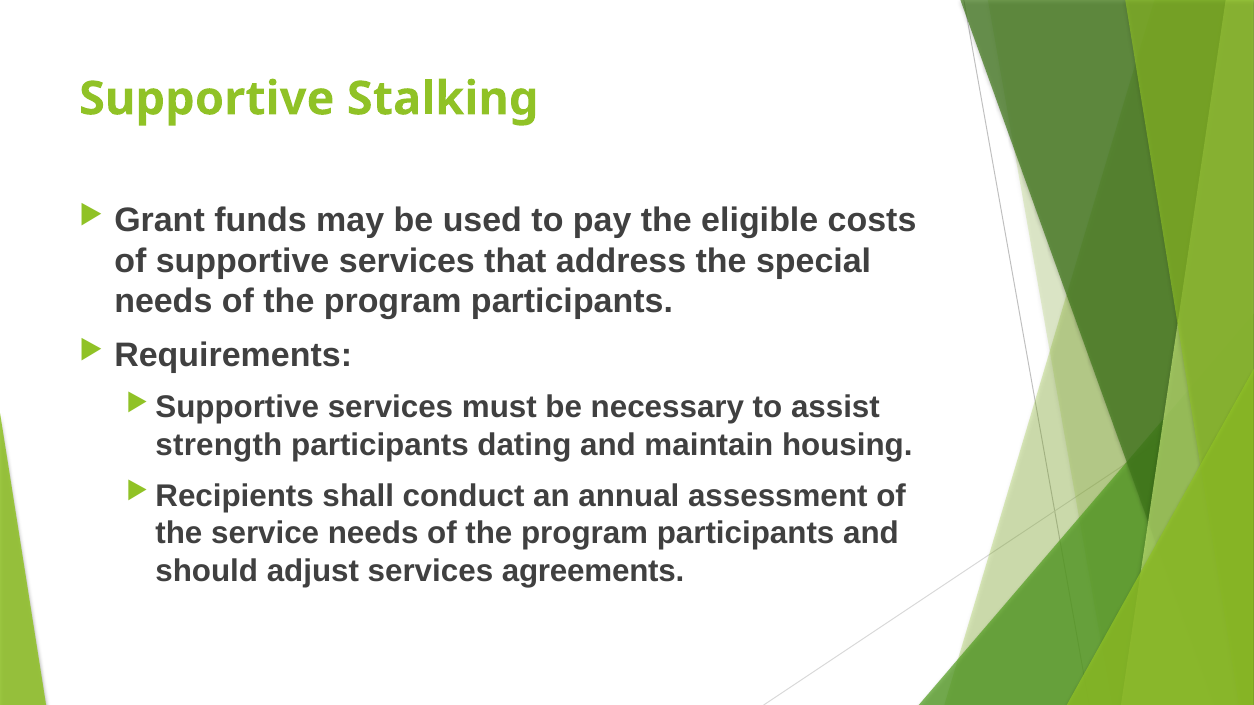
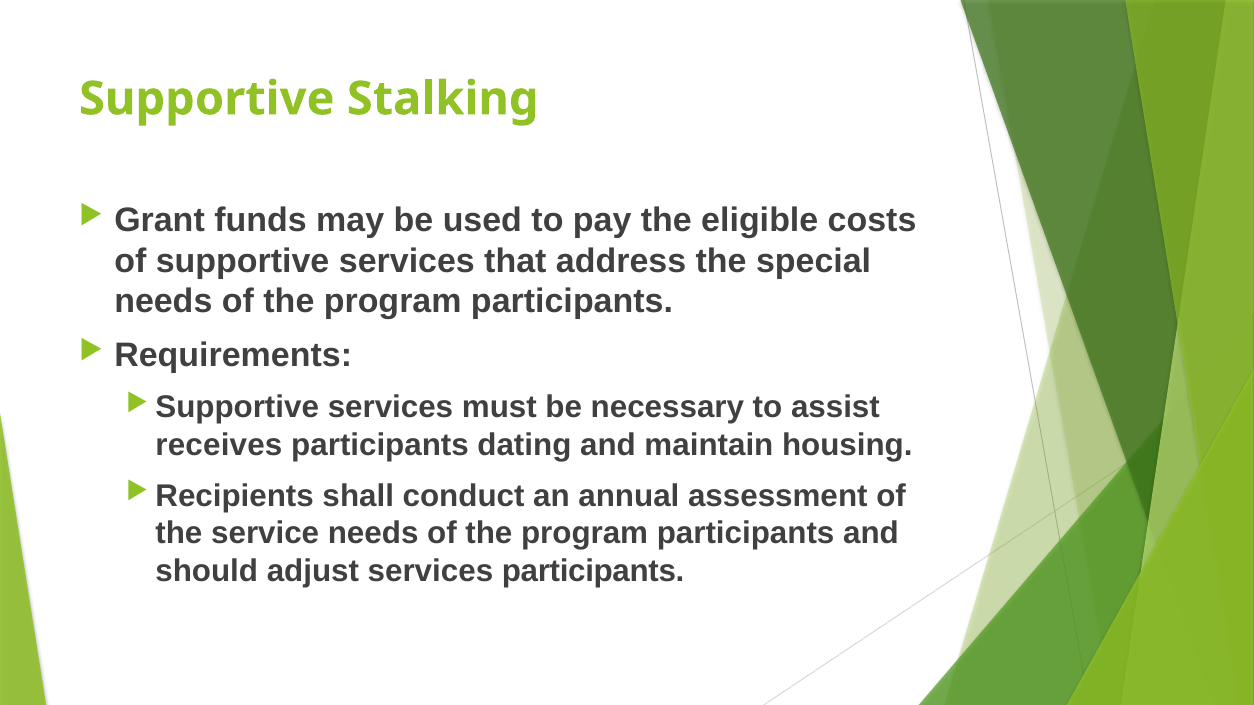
strength: strength -> receives
services agreements: agreements -> participants
